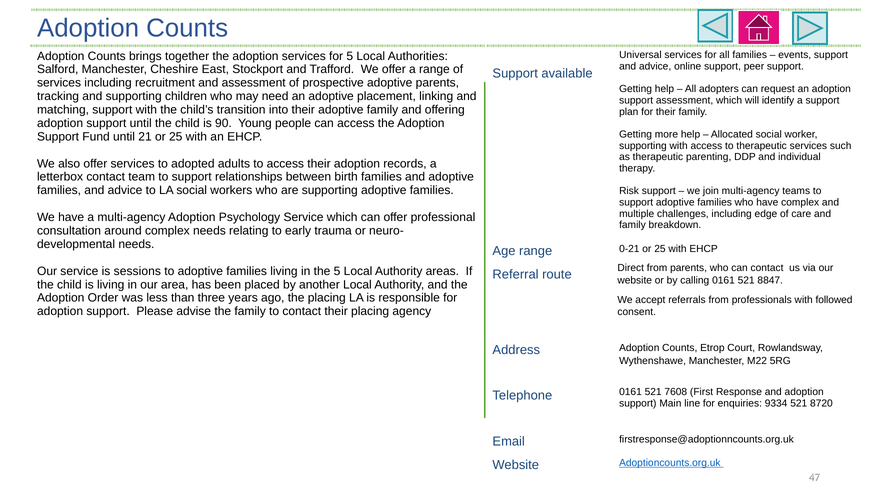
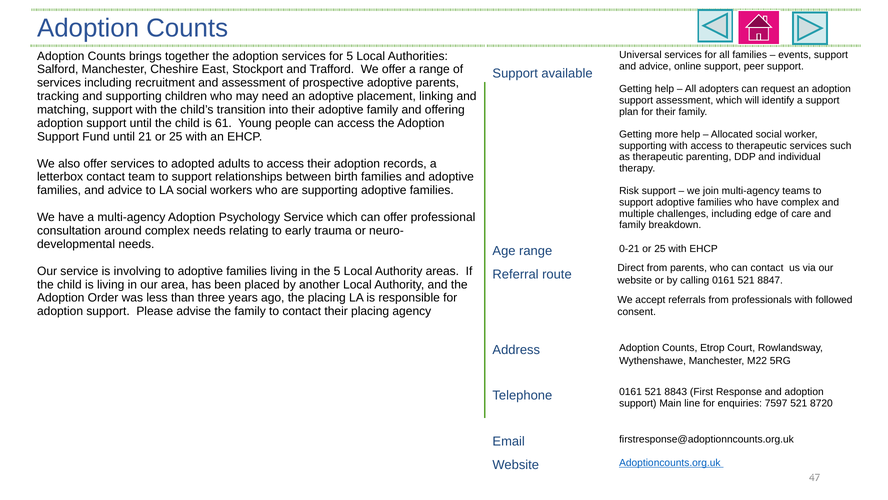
90: 90 -> 61
sessions: sessions -> involving
7608: 7608 -> 8843
9334: 9334 -> 7597
